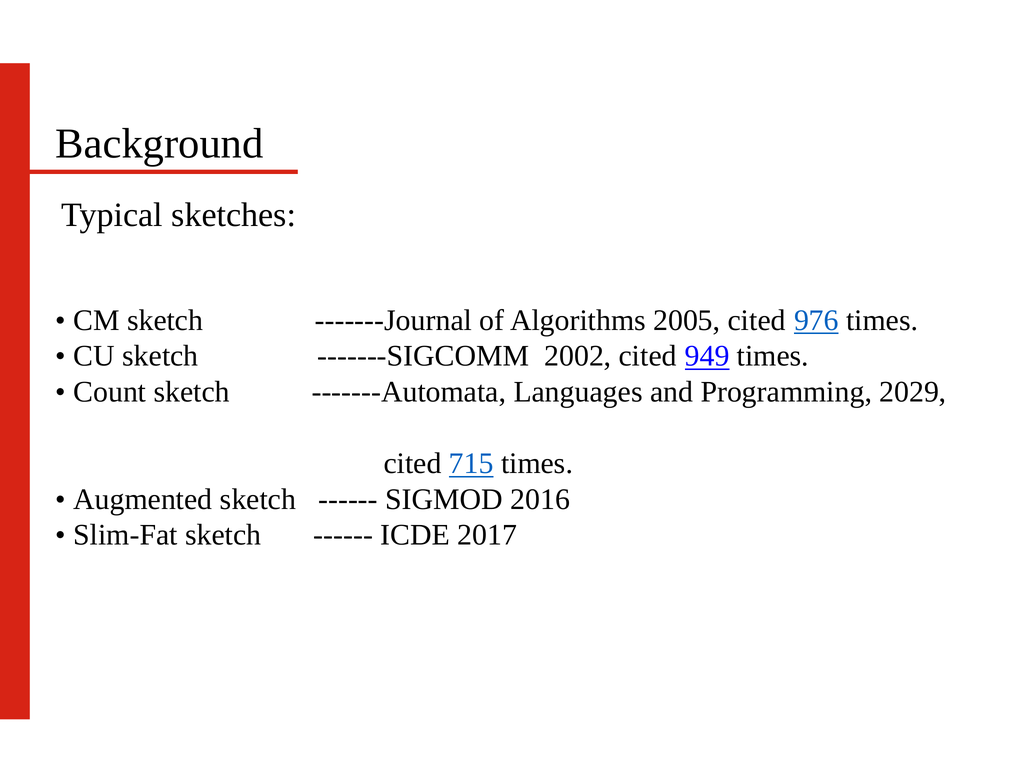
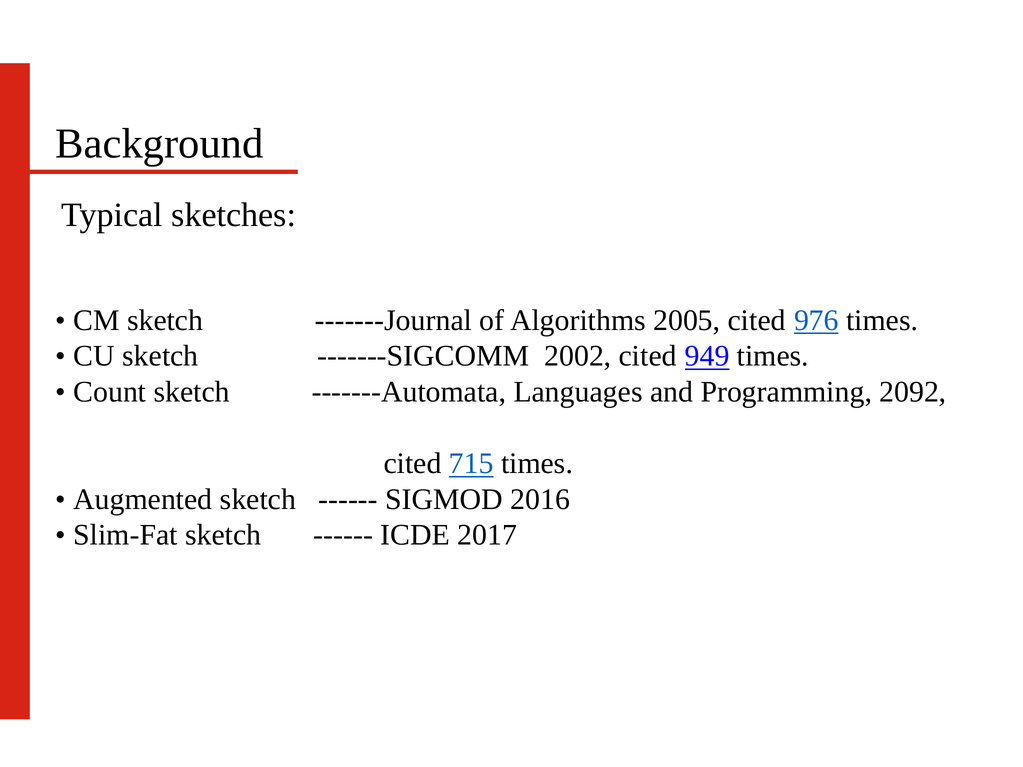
2029: 2029 -> 2092
